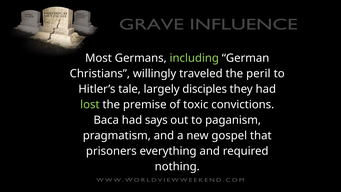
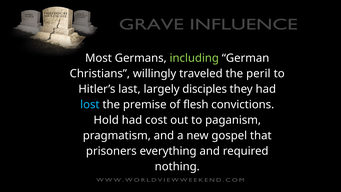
tale: tale -> last
lost colour: light green -> light blue
toxic: toxic -> flesh
Baca: Baca -> Hold
says: says -> cost
